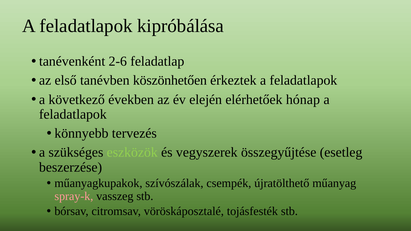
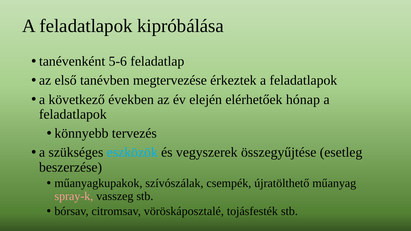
2-6: 2-6 -> 5-6
köszönhetően: köszönhetően -> megtervezése
eszközök colour: light green -> light blue
